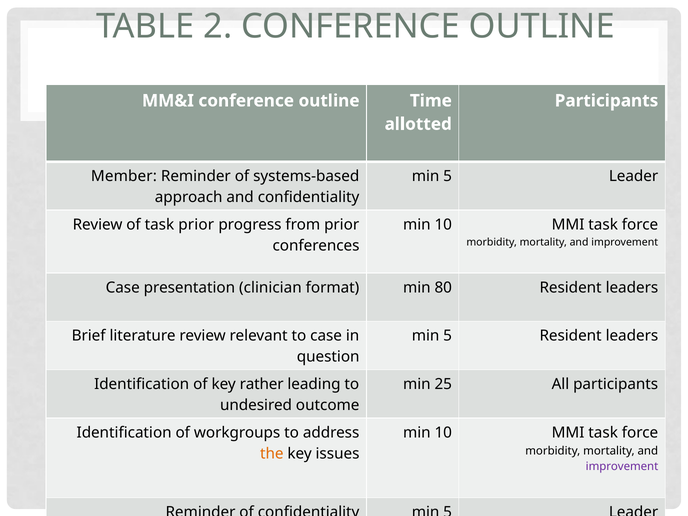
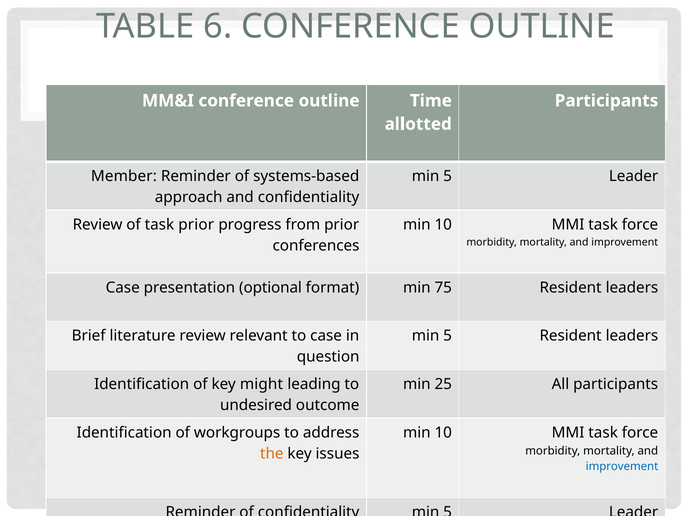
2: 2 -> 6
clinician: clinician -> optional
80: 80 -> 75
rather: rather -> might
improvement at (622, 466) colour: purple -> blue
